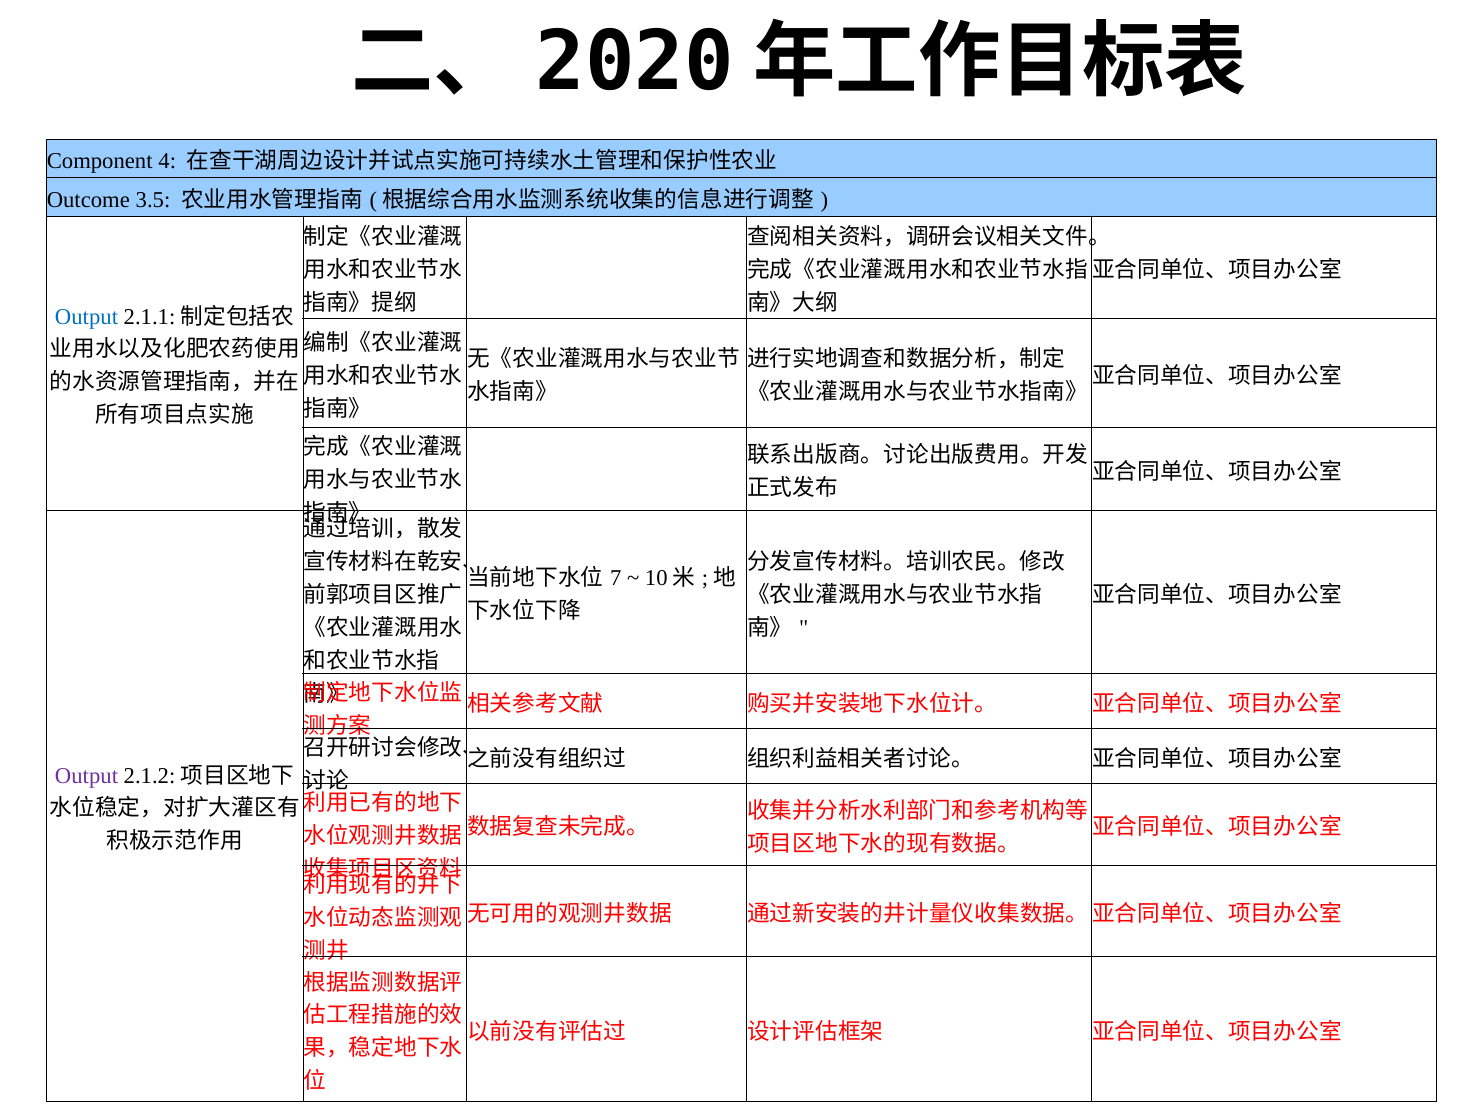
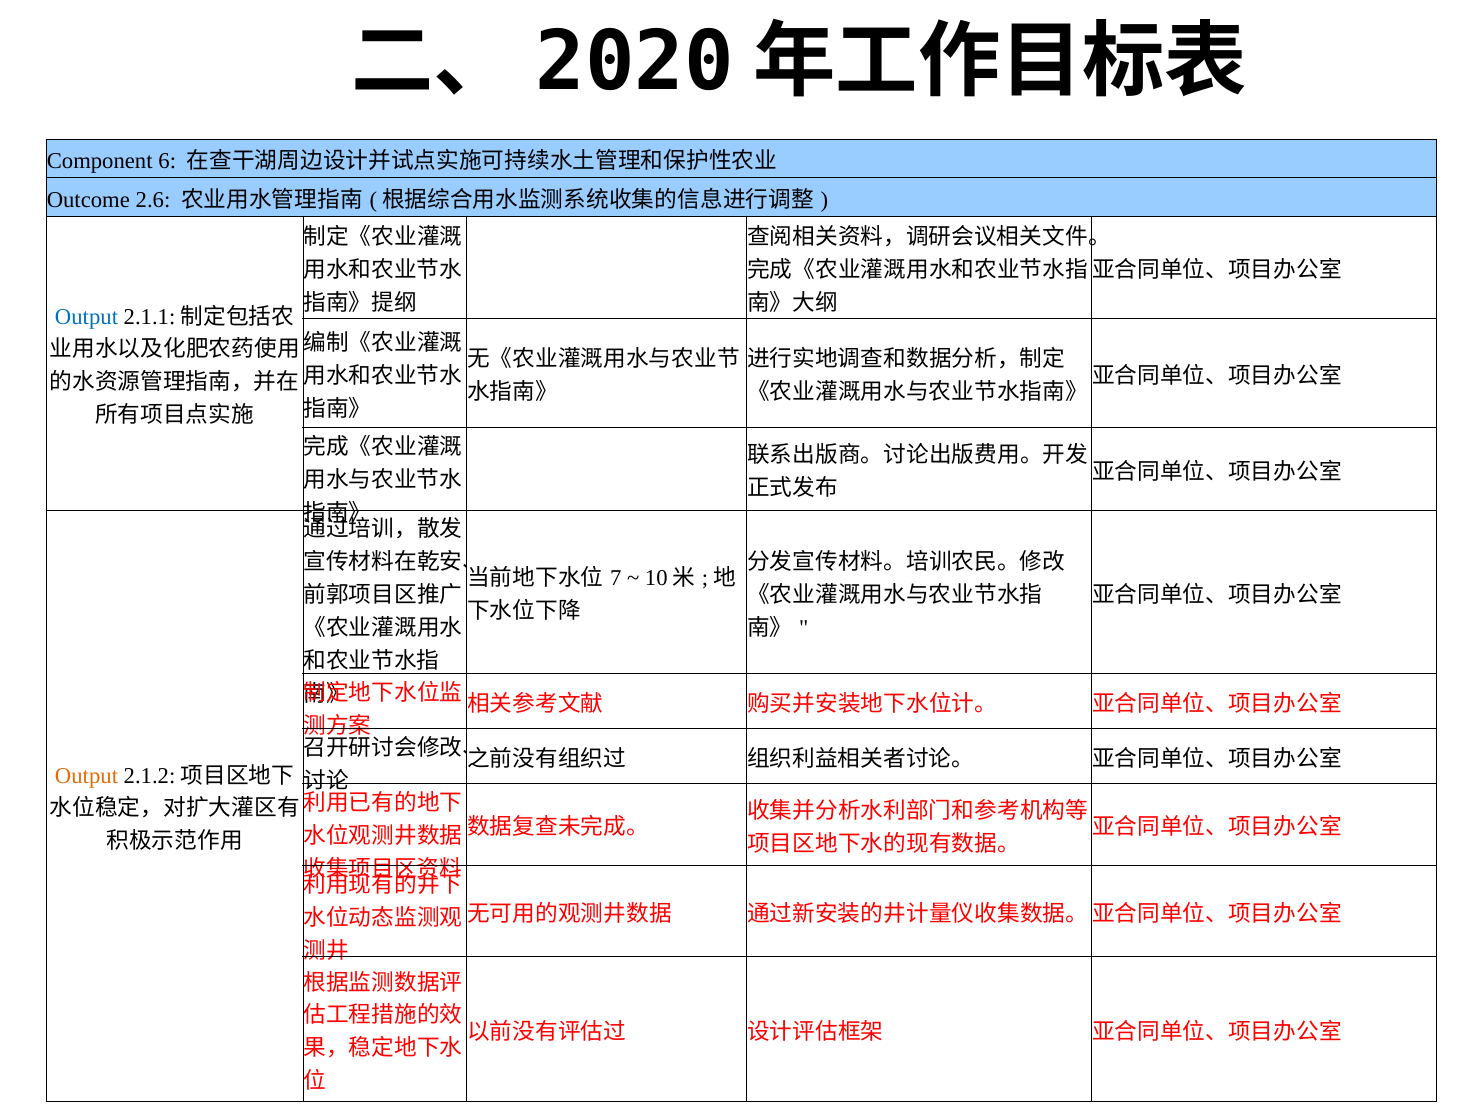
4: 4 -> 6
3.5: 3.5 -> 2.6
Output at (87, 776) colour: purple -> orange
